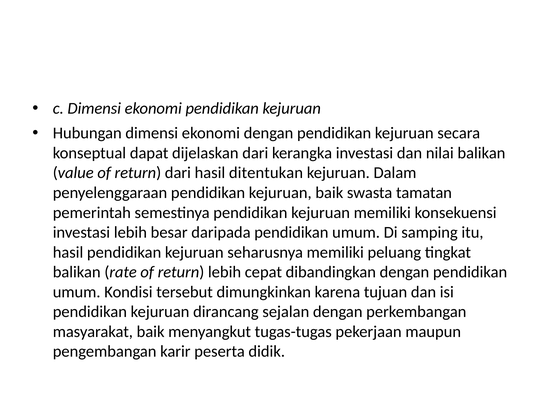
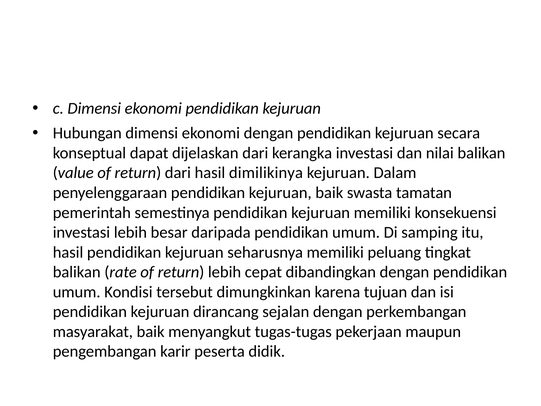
ditentukan: ditentukan -> dimilikinya
